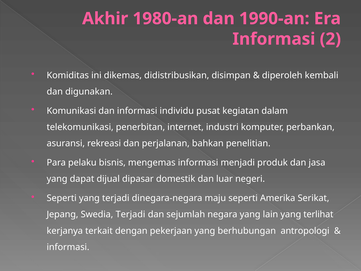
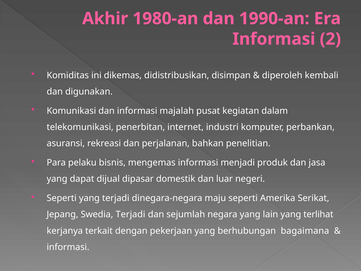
individu: individu -> majalah
antropologi: antropologi -> bagaimana
